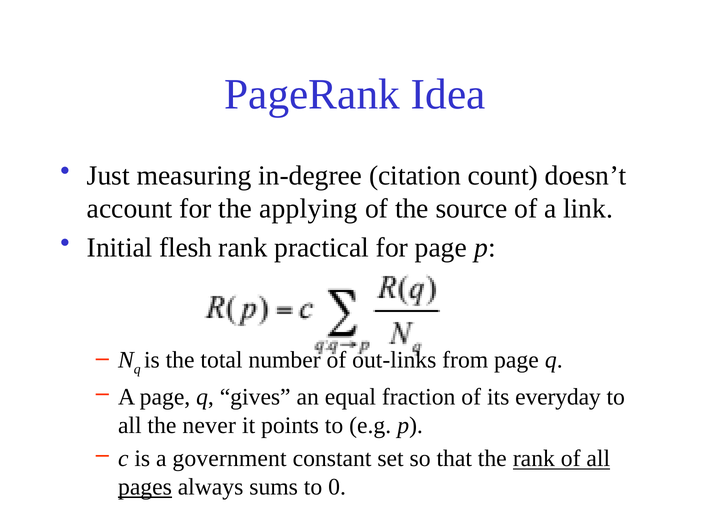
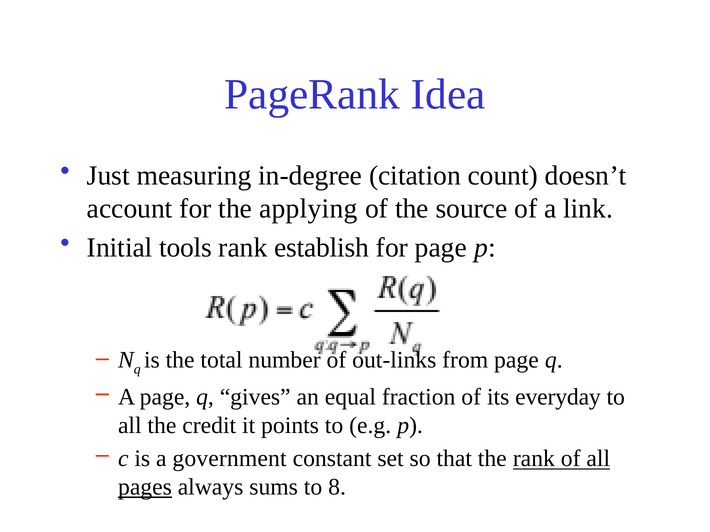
flesh: flesh -> tools
practical: practical -> establish
never: never -> credit
0: 0 -> 8
